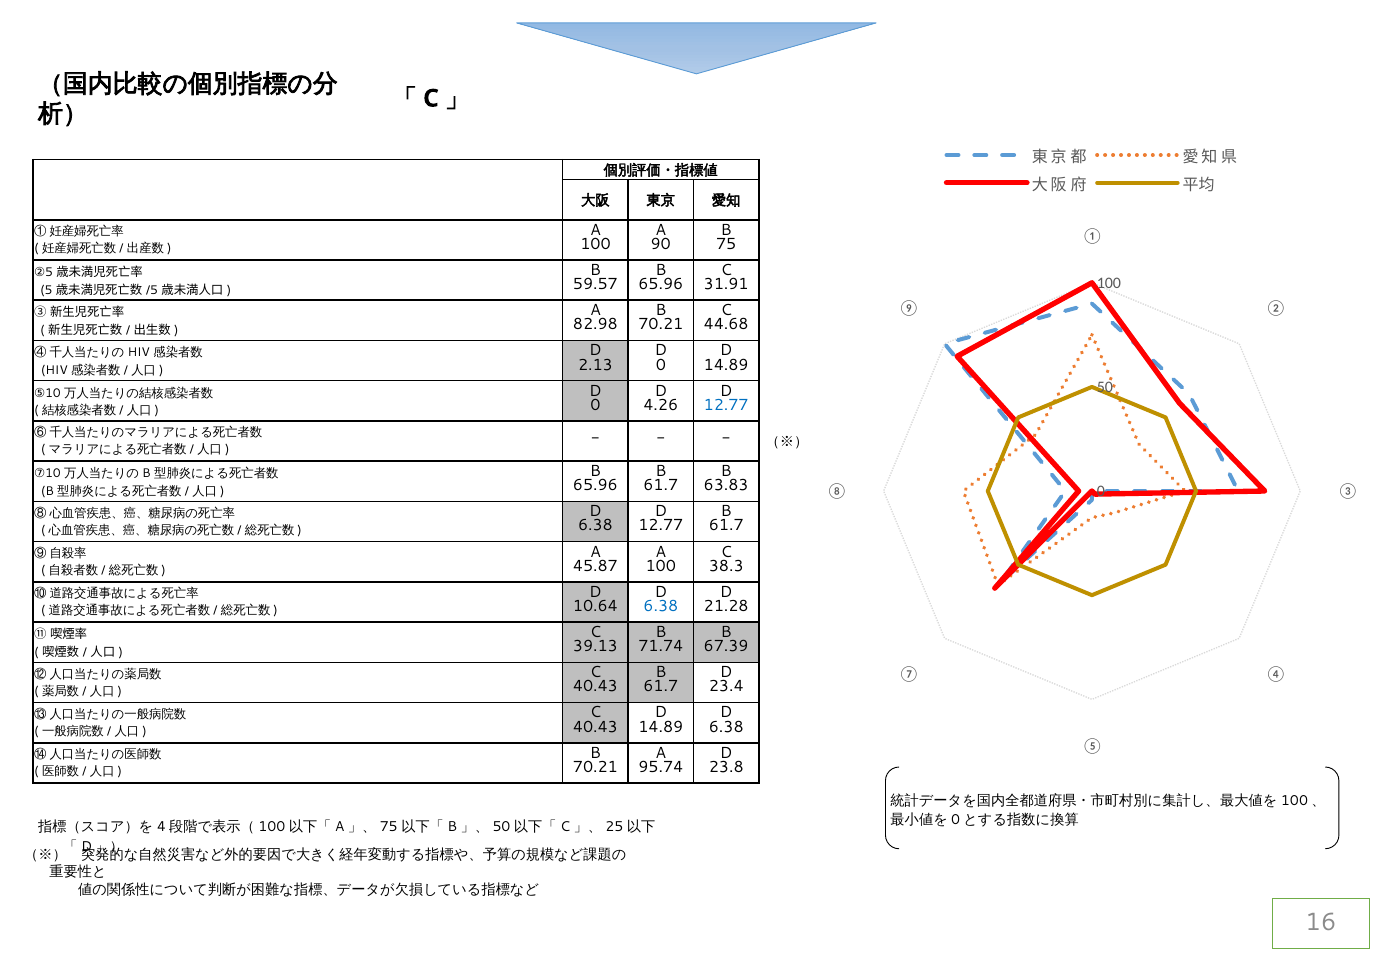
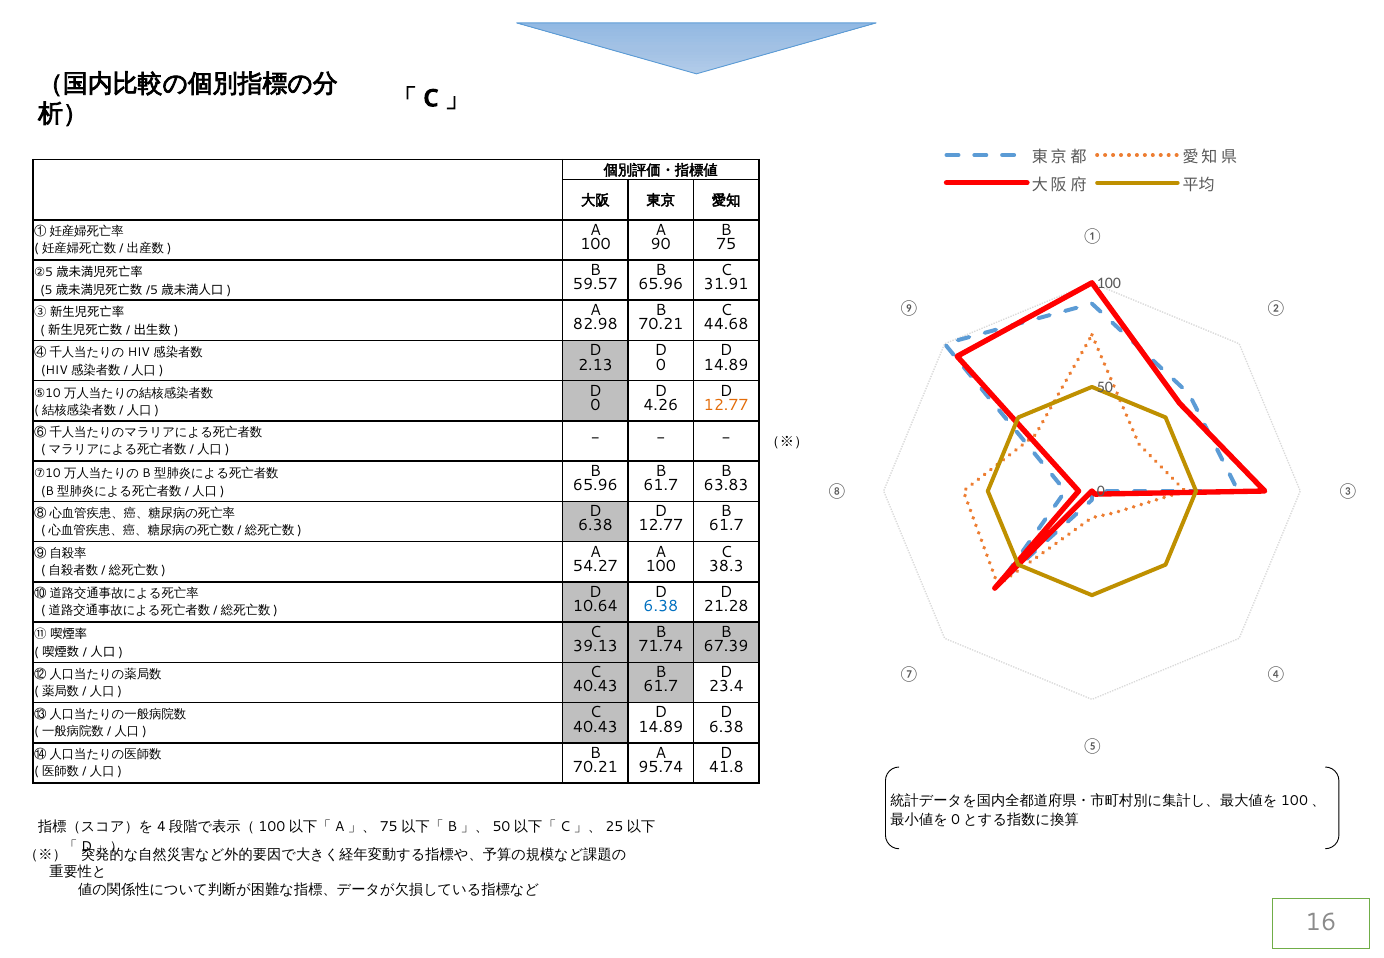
12.77 at (726, 405) colour: blue -> orange
45.87: 45.87 -> 54.27
23.8: 23.8 -> 41.8
